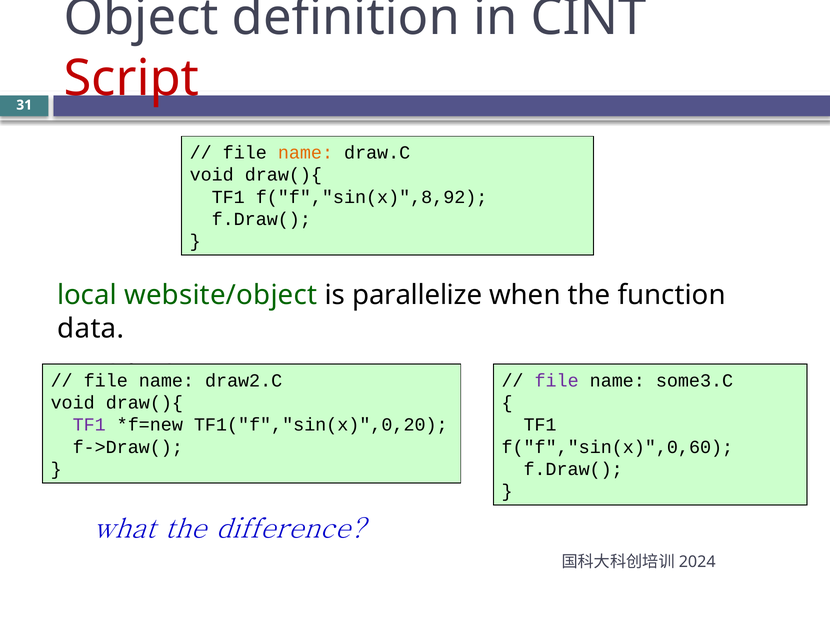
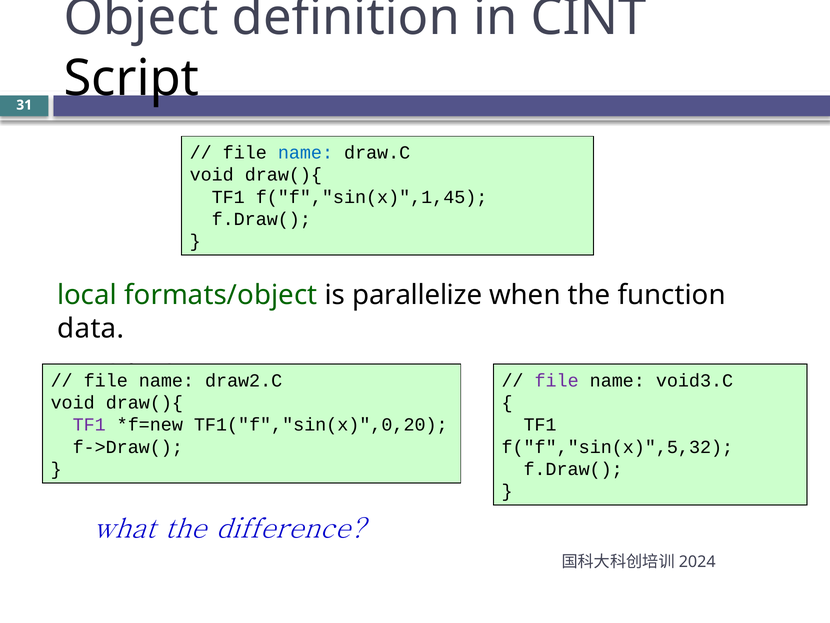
Script colour: red -> black
name at (305, 153) colour: orange -> blue
f("f","sin(x)",8,92: f("f","sin(x)",8,92 -> f("f","sin(x)",1,45
website/object: website/object -> formats/object
some3.C: some3.C -> void3.C
f("f","sin(x)",0,60: f("f","sin(x)",0,60 -> f("f","sin(x)",5,32
